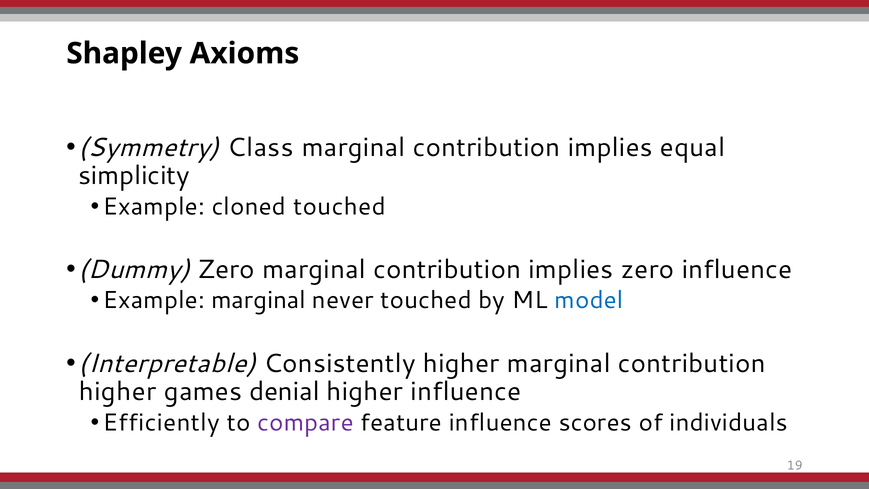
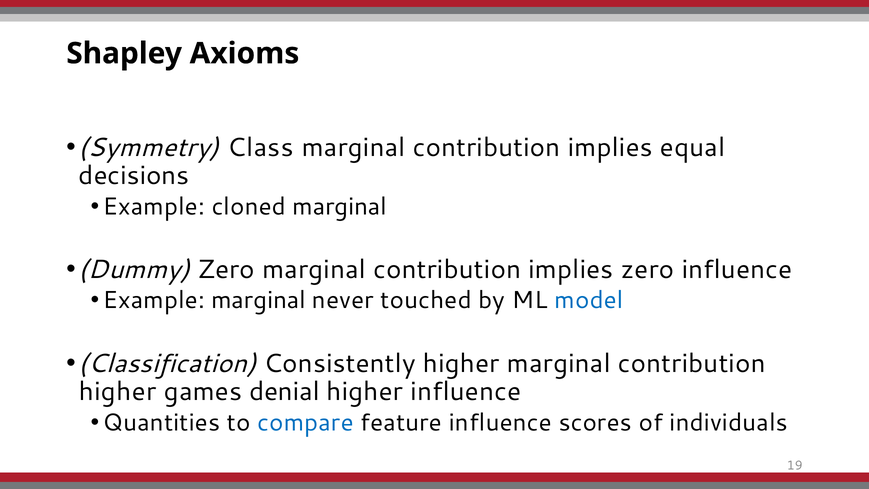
simplicity: simplicity -> decisions
cloned touched: touched -> marginal
Interpretable: Interpretable -> Classification
Efficiently: Efficiently -> Quantities
compare colour: purple -> blue
